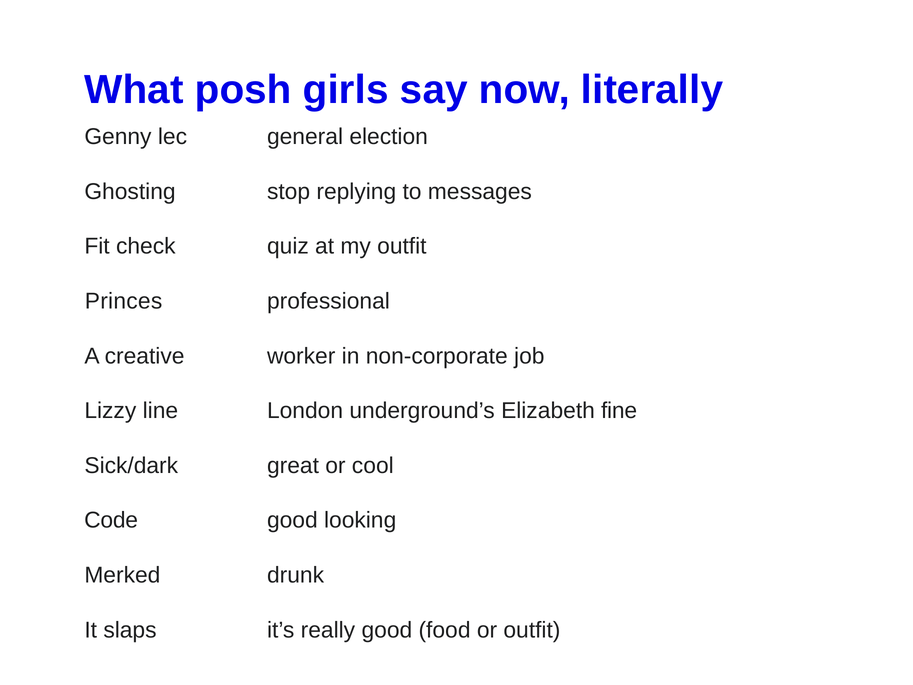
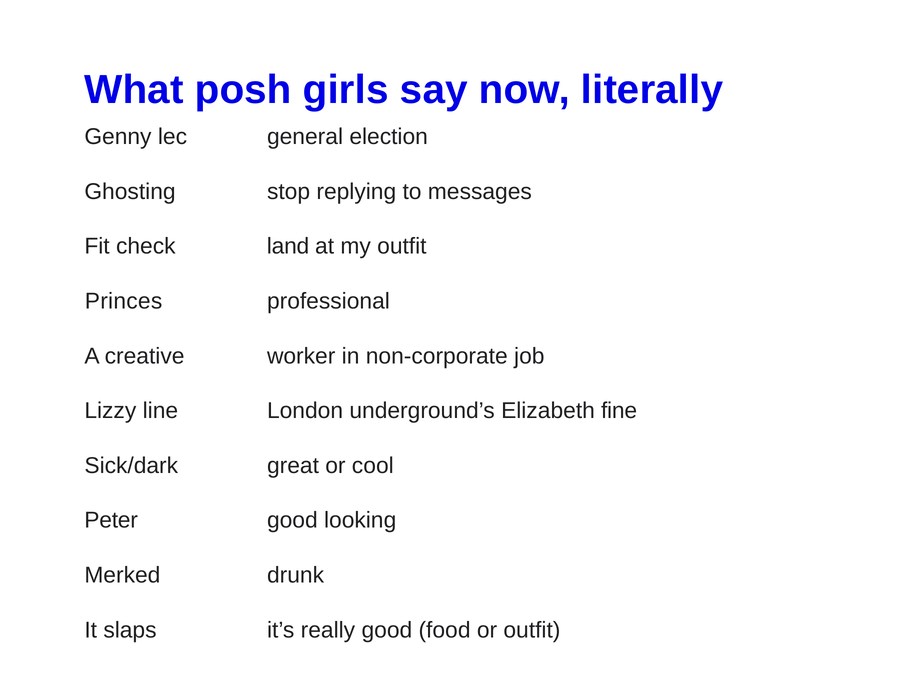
quiz: quiz -> land
Code: Code -> Peter
